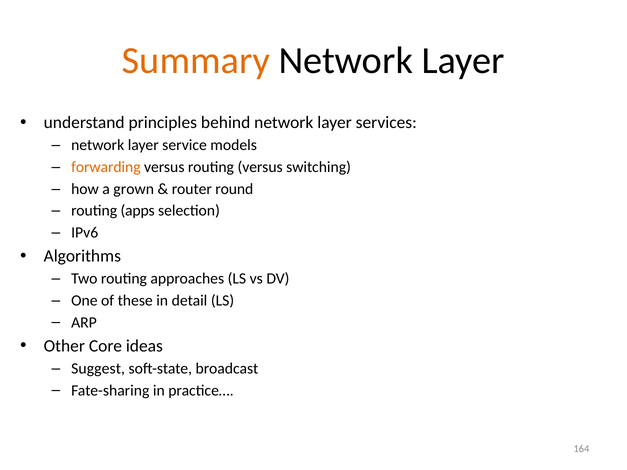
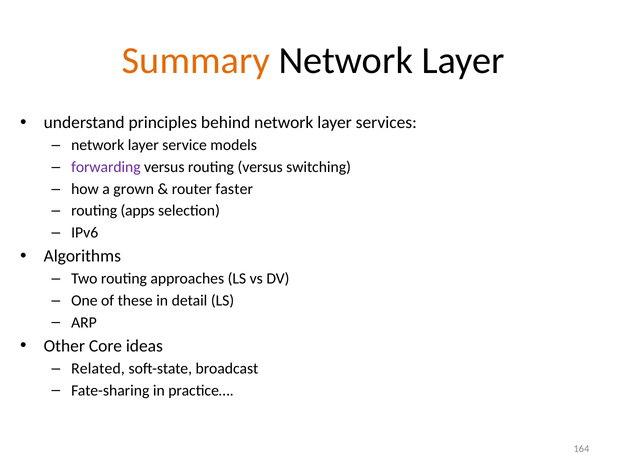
forwarding colour: orange -> purple
round: round -> faster
Suggest: Suggest -> Related
